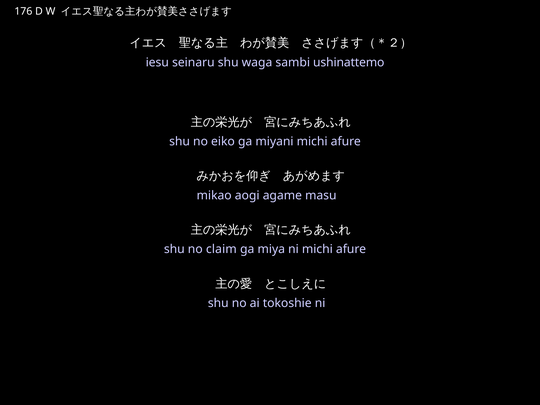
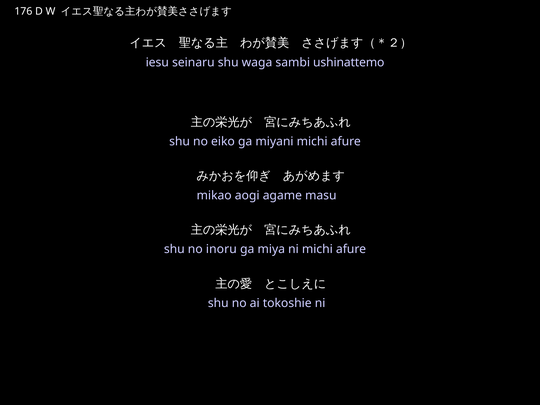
claim: claim -> inoru
